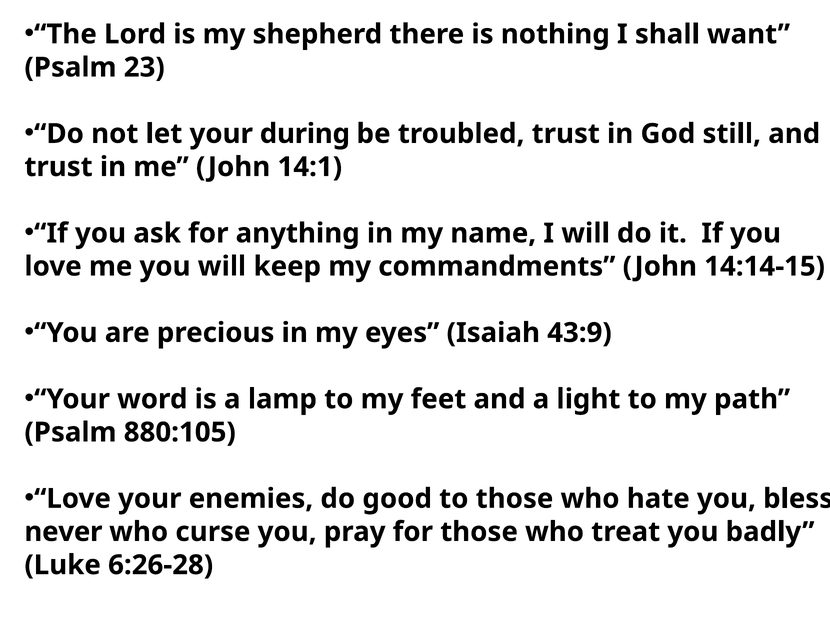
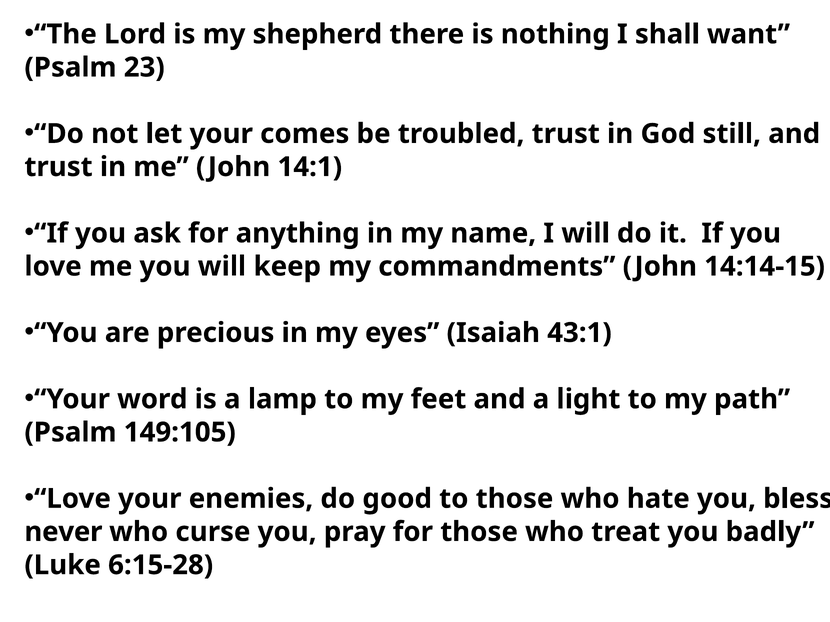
during: during -> comes
43:9: 43:9 -> 43:1
880:105: 880:105 -> 149:105
6:26-28: 6:26-28 -> 6:15-28
